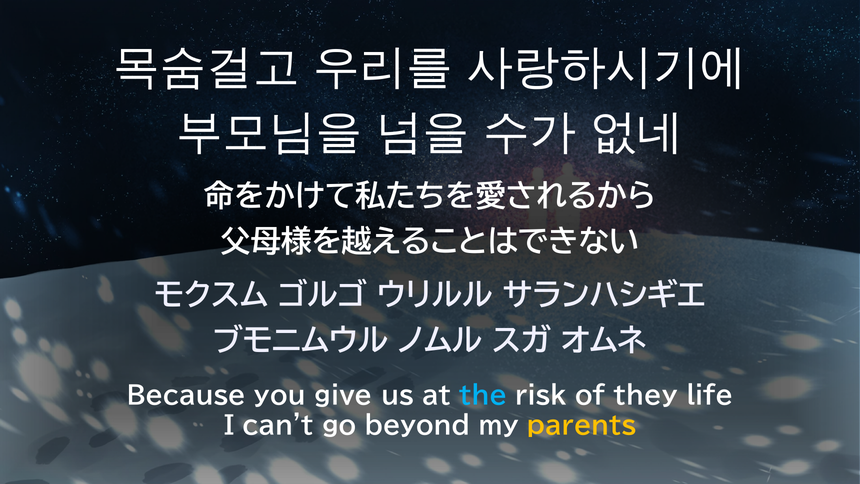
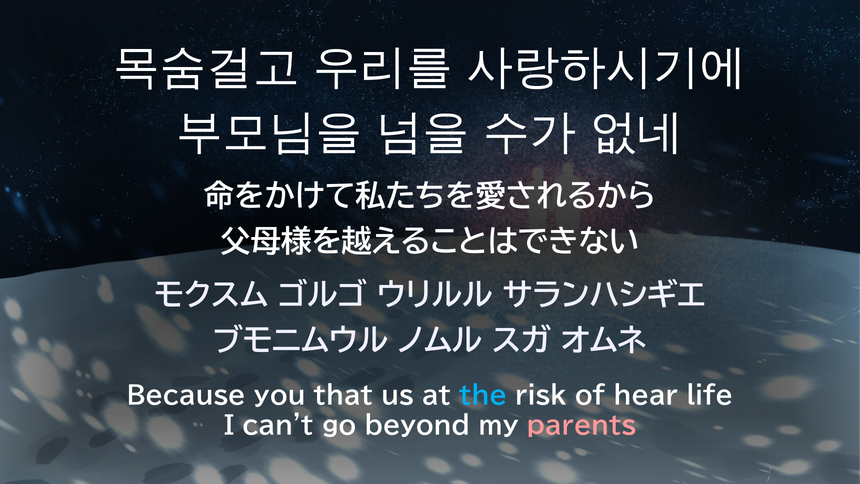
give: give -> that
they: they -> hear
parents colour: yellow -> pink
